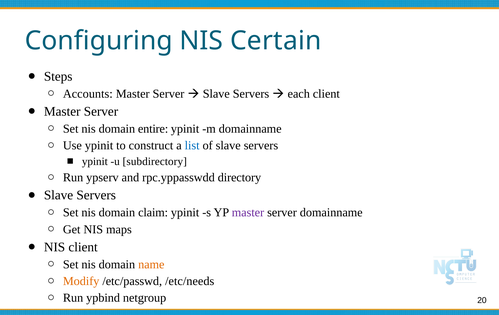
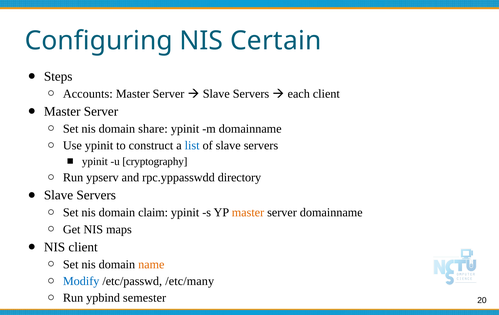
entire: entire -> share
subdirectory: subdirectory -> cryptography
master at (248, 212) colour: purple -> orange
Modify colour: orange -> blue
/etc/needs: /etc/needs -> /etc/many
netgroup: netgroup -> semester
